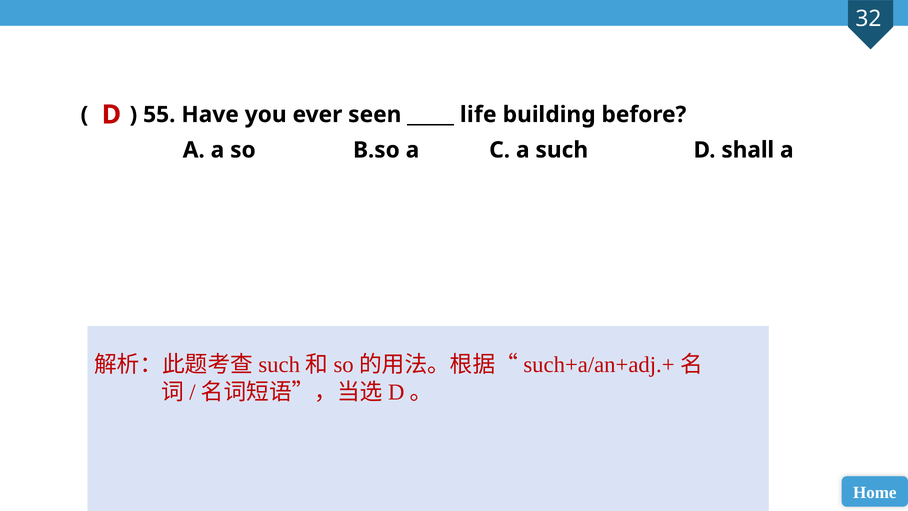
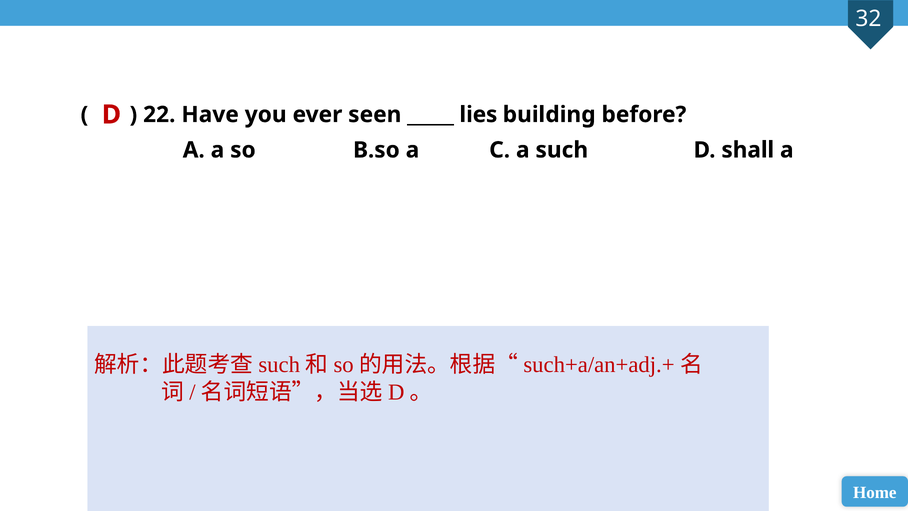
55: 55 -> 22
life: life -> lies
